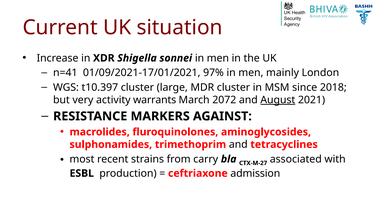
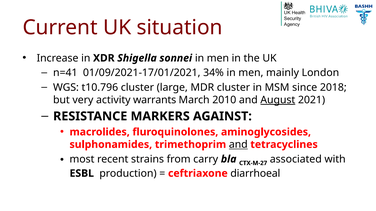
97%: 97% -> 34%
t10.397: t10.397 -> t10.796
2072: 2072 -> 2010
and at (238, 145) underline: none -> present
admission: admission -> diarrhoeal
